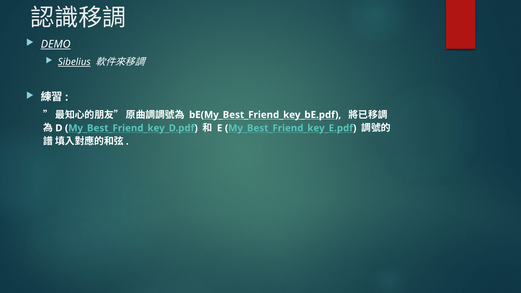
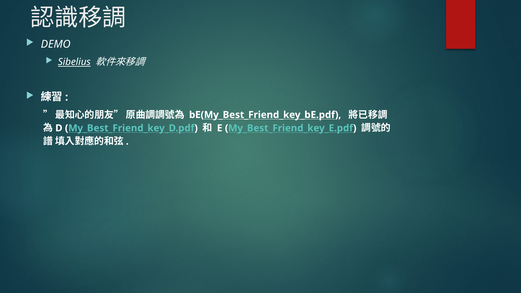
DEMO underline: present -> none
